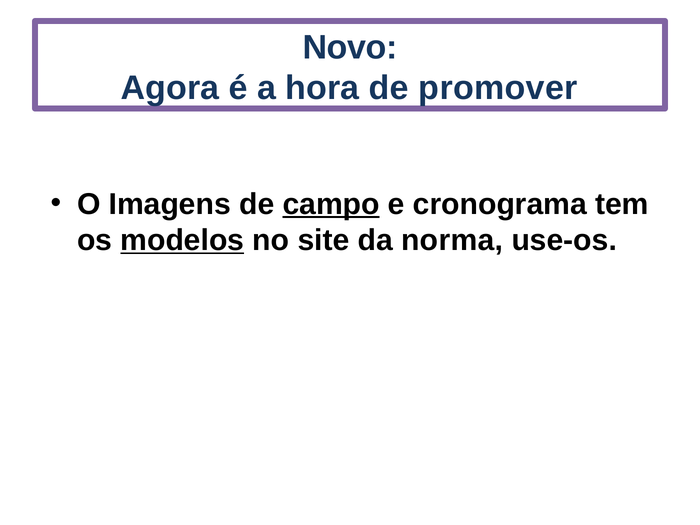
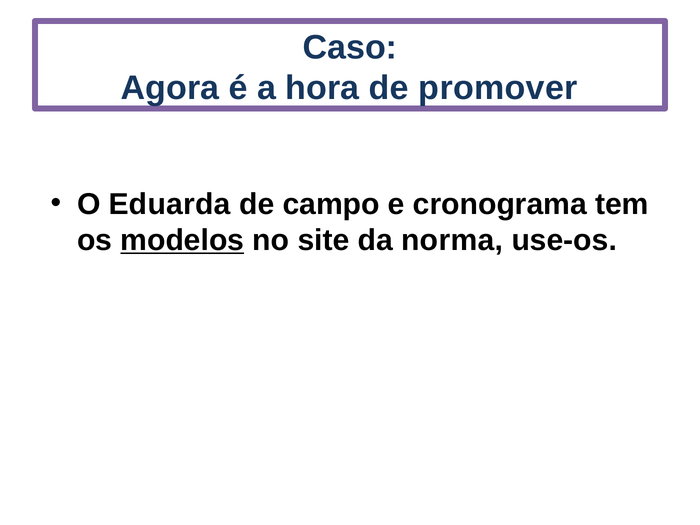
Novo: Novo -> Caso
Imagens: Imagens -> Eduarda
campo underline: present -> none
